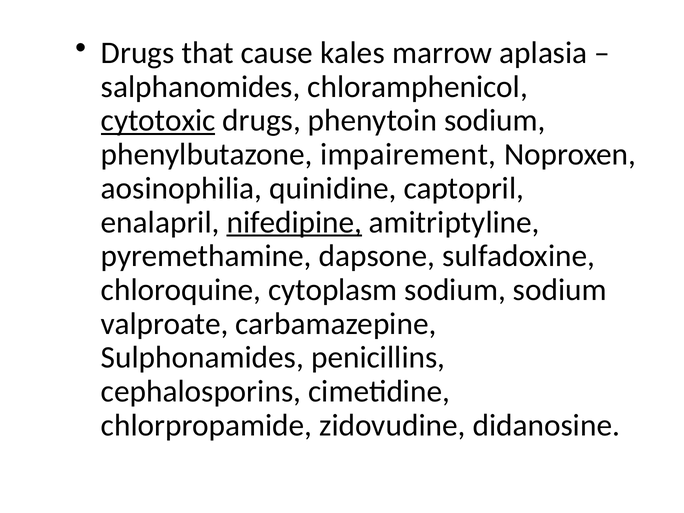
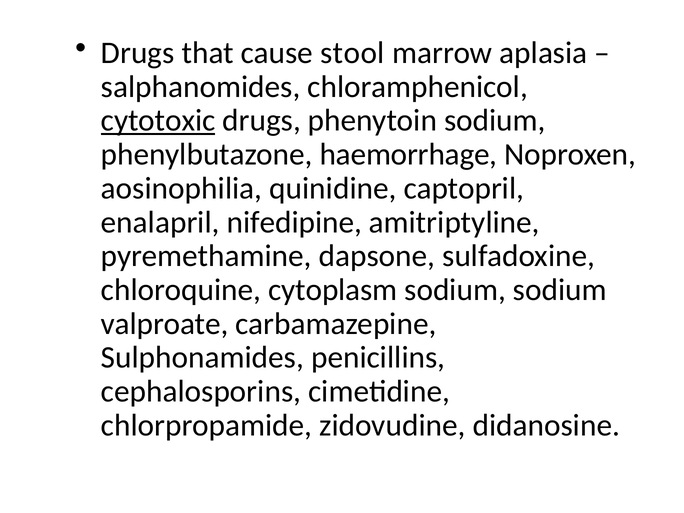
kales: kales -> stool
impairement: impairement -> haemorrhage
nifedipine underline: present -> none
